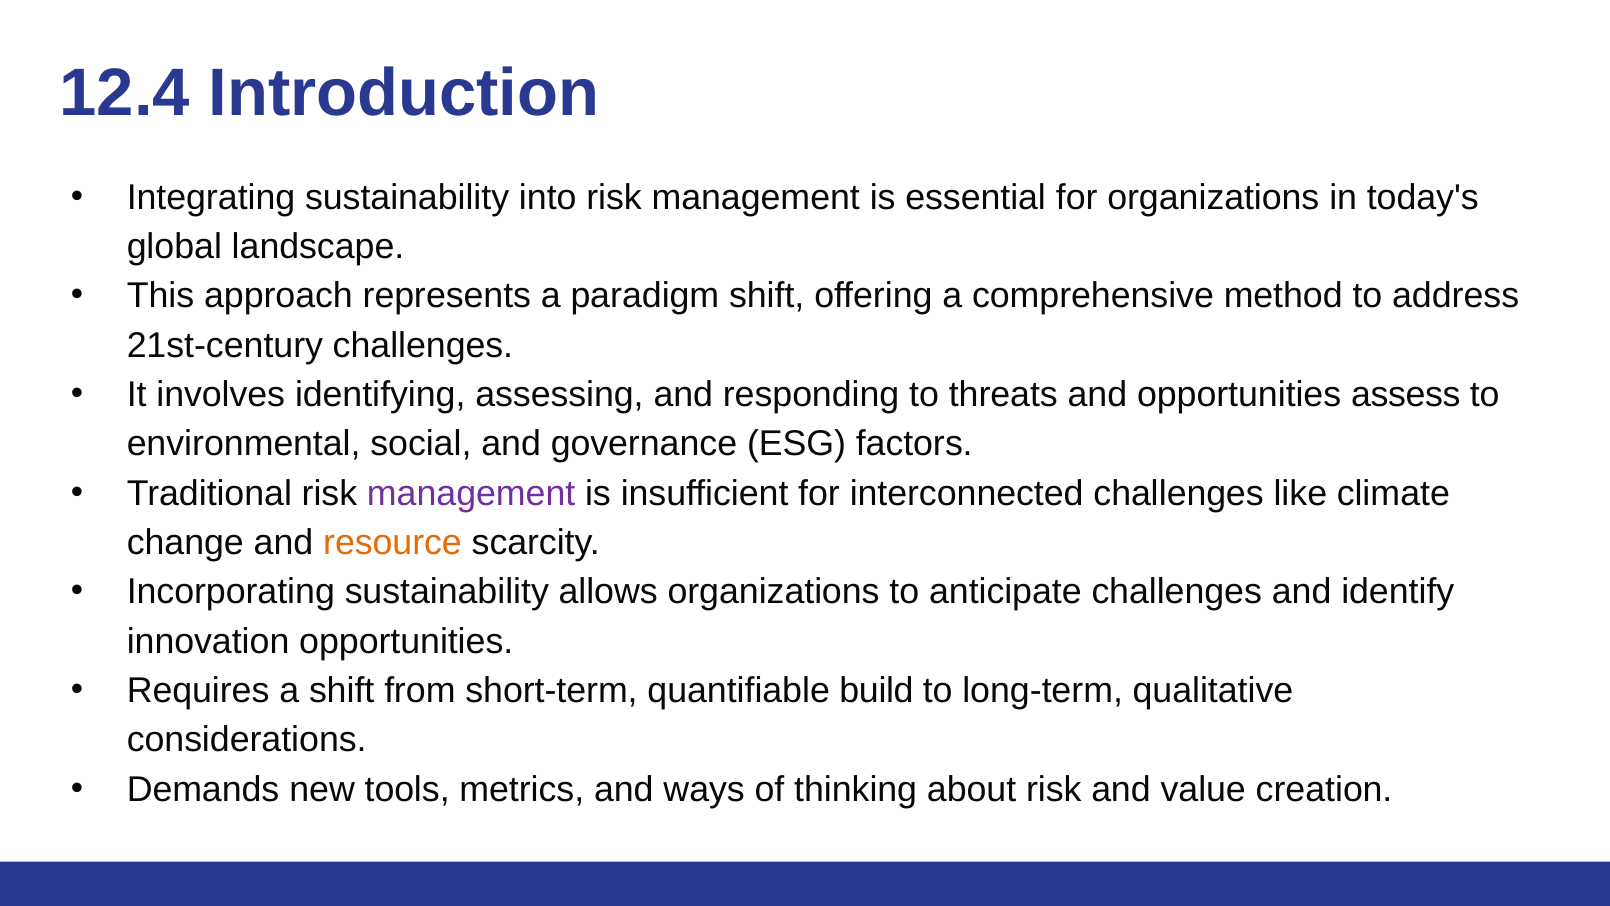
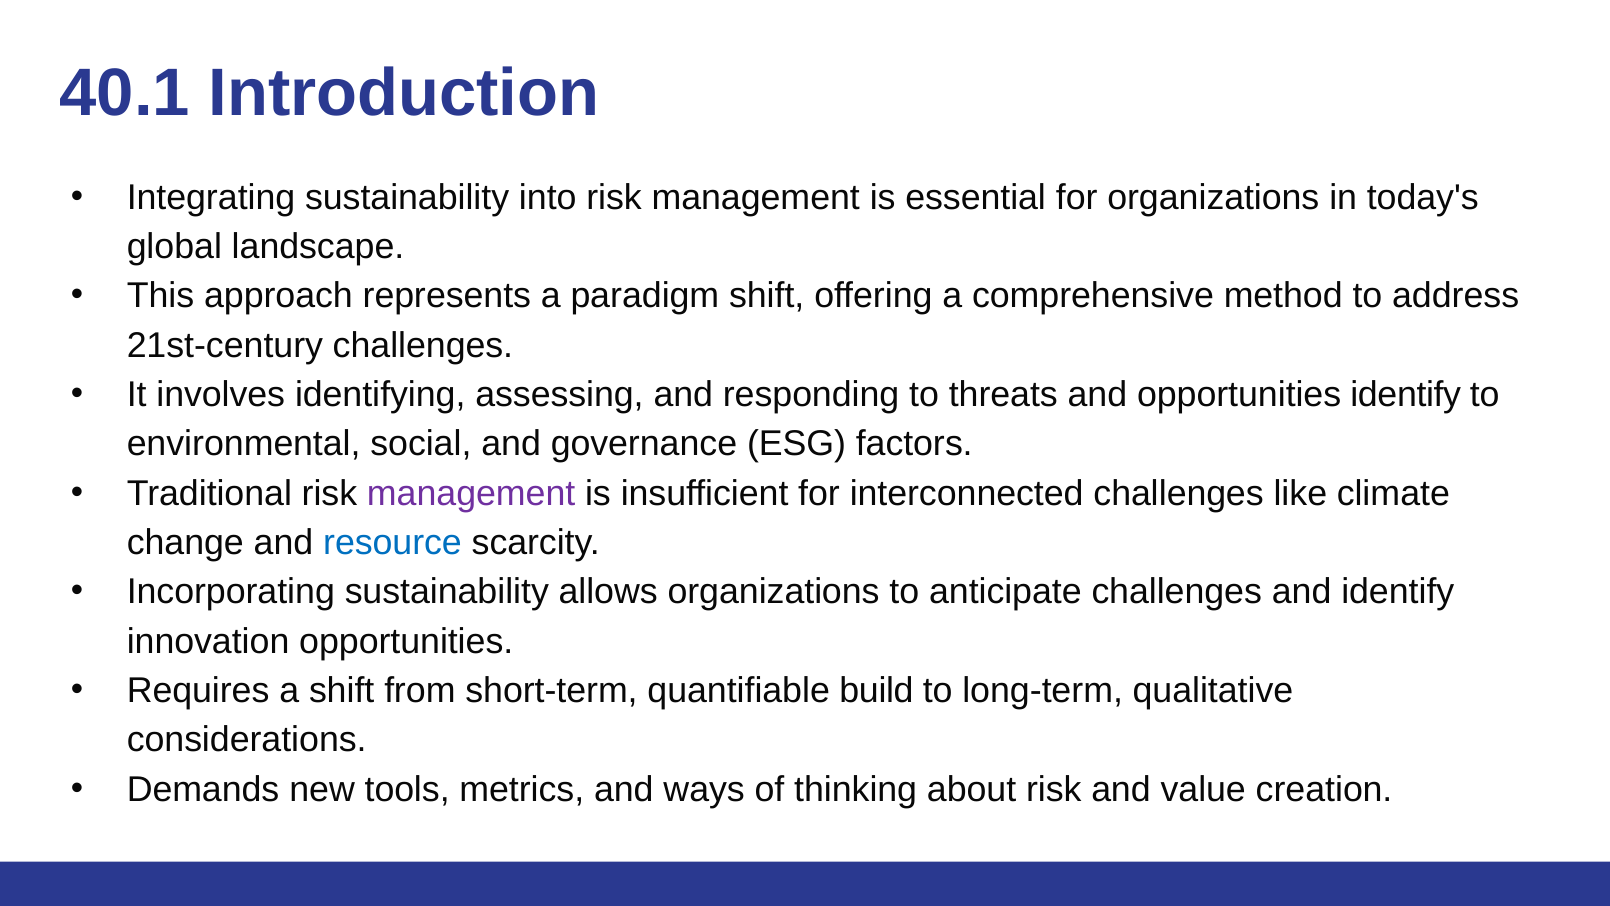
12.4: 12.4 -> 40.1
opportunities assess: assess -> identify
resource colour: orange -> blue
